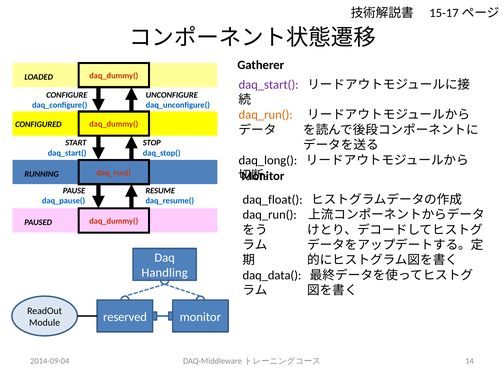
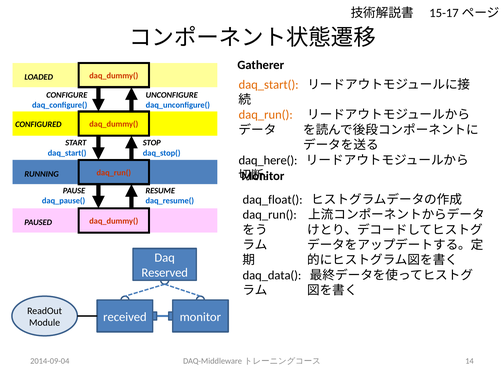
daq_start( at (269, 85) colour: purple -> orange
daq_long(: daq_long( -> daq_here(
Handling: Handling -> Reserved
reserved: reserved -> received
